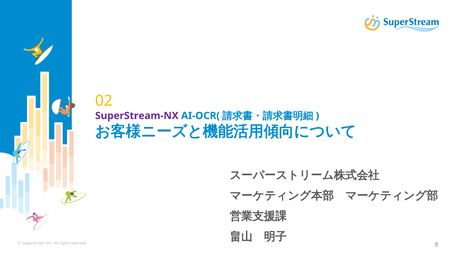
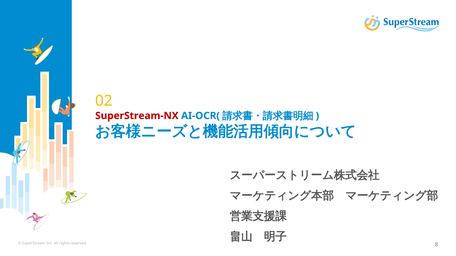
SuperStream-NX colour: purple -> red
